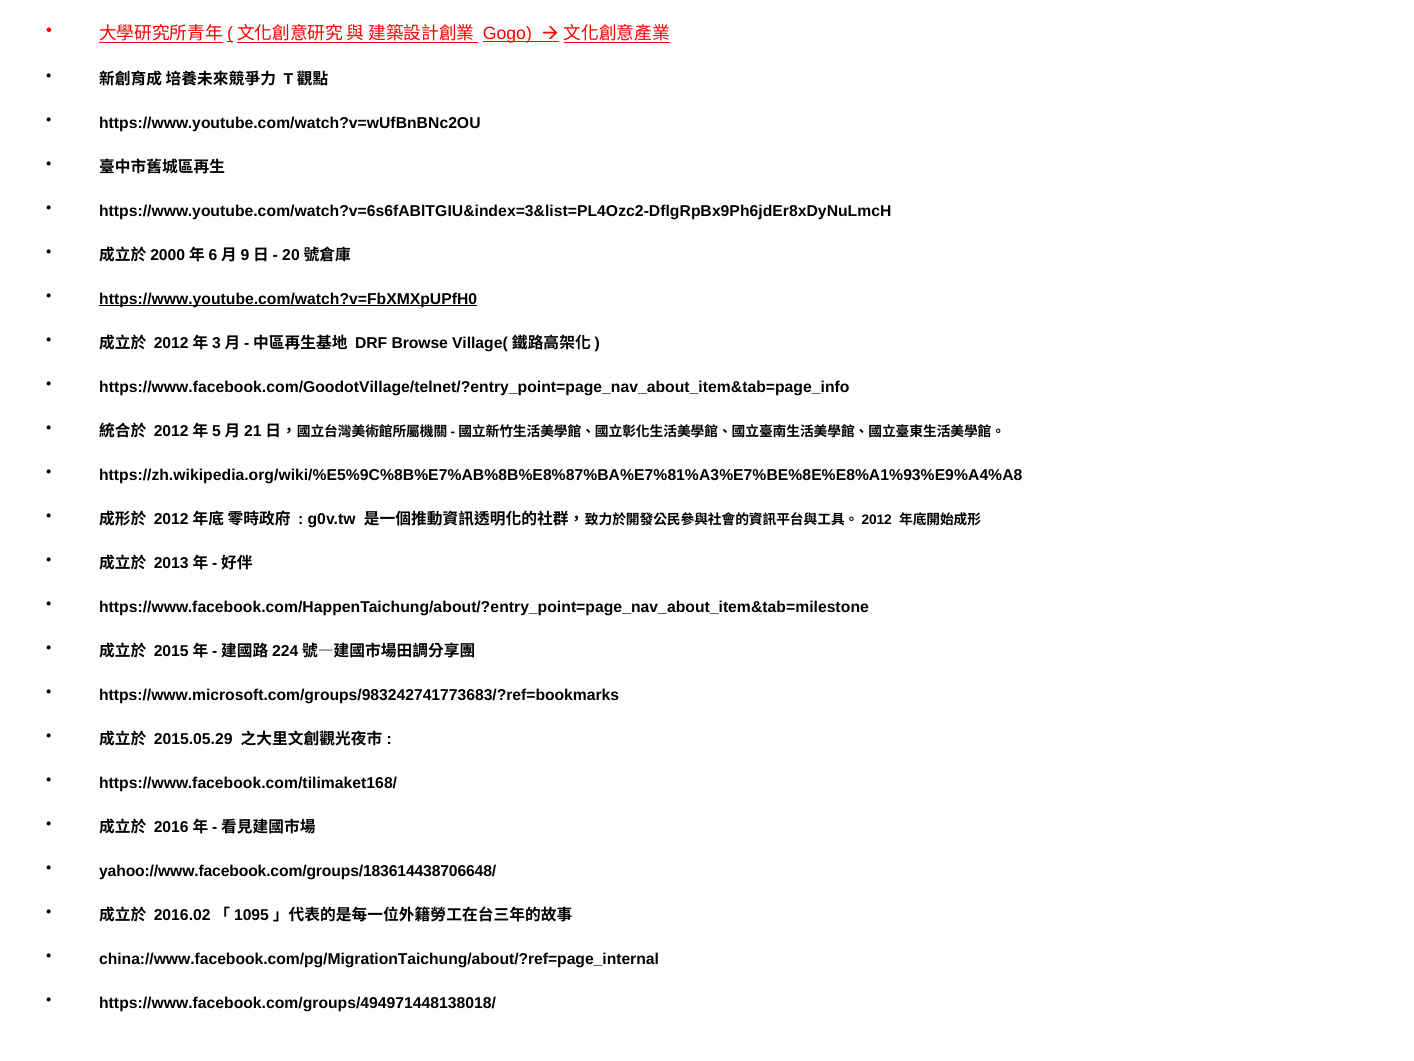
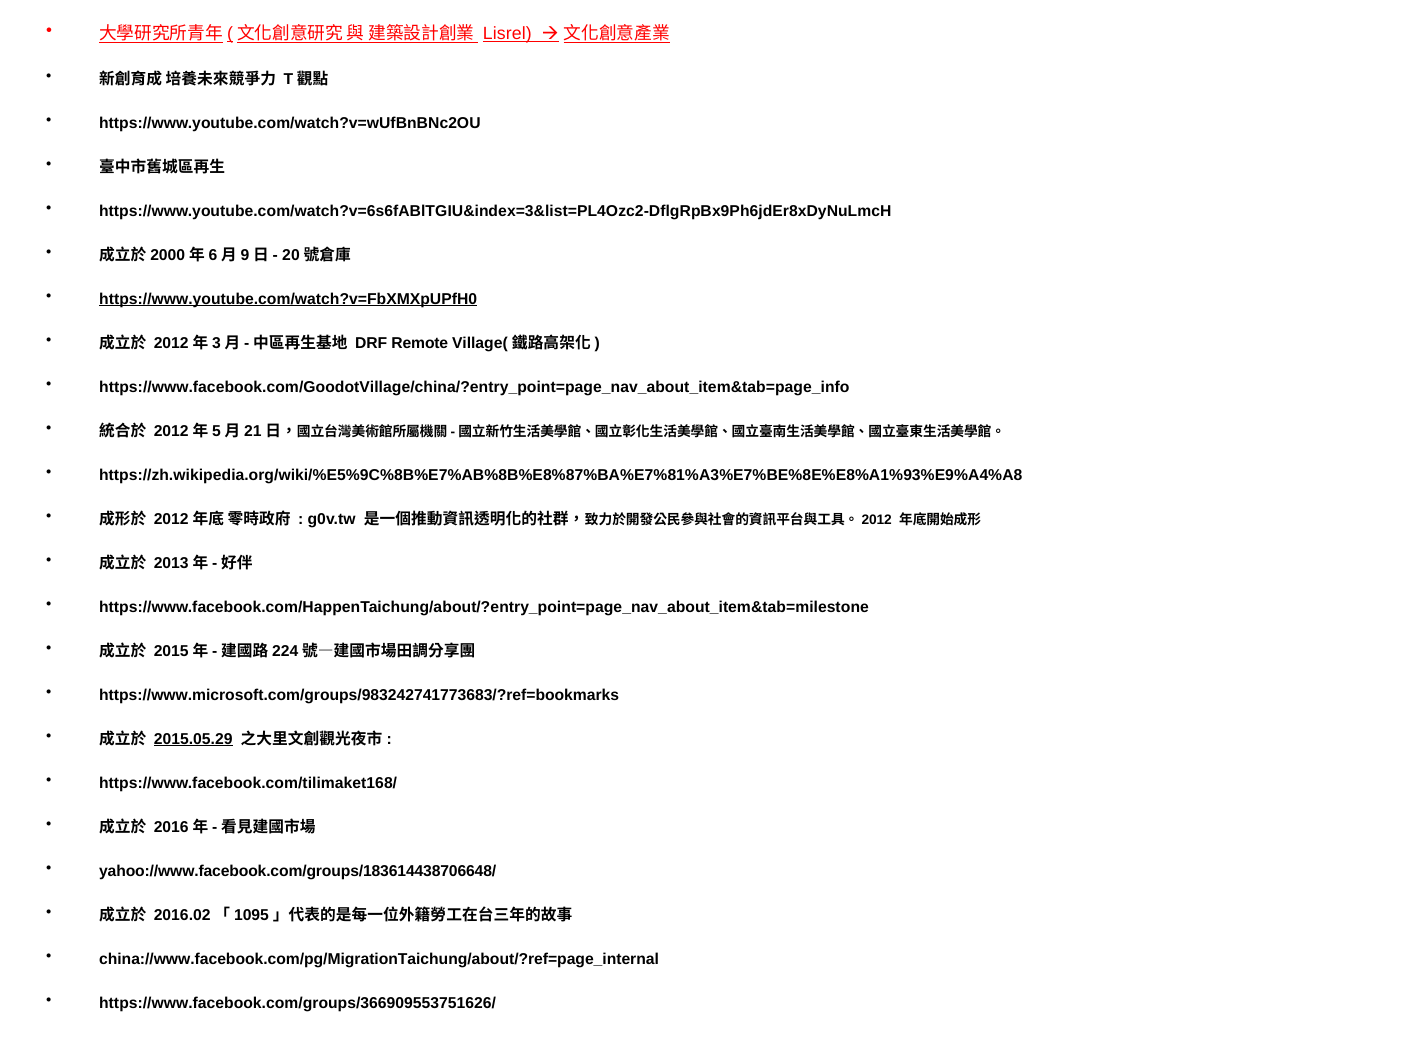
Gogo: Gogo -> Lisrel
Browse: Browse -> Remote
https://www.facebook.com/GoodotVillage/telnet/?entry_point=page_nav_about_item&tab=page_info: https://www.facebook.com/GoodotVillage/telnet/?entry_point=page_nav_about_item&tab=page_info -> https://www.facebook.com/GoodotVillage/china/?entry_point=page_nav_about_item&tab=page_info
2015.05.29 underline: none -> present
https://www.facebook.com/groups/494971448138018/: https://www.facebook.com/groups/494971448138018/ -> https://www.facebook.com/groups/366909553751626/
